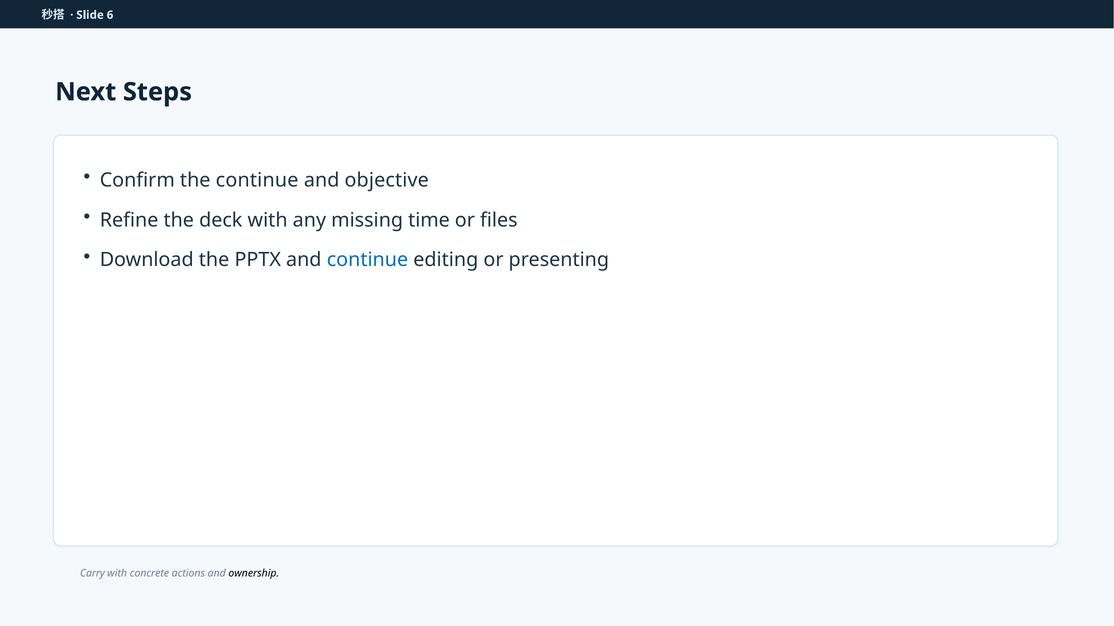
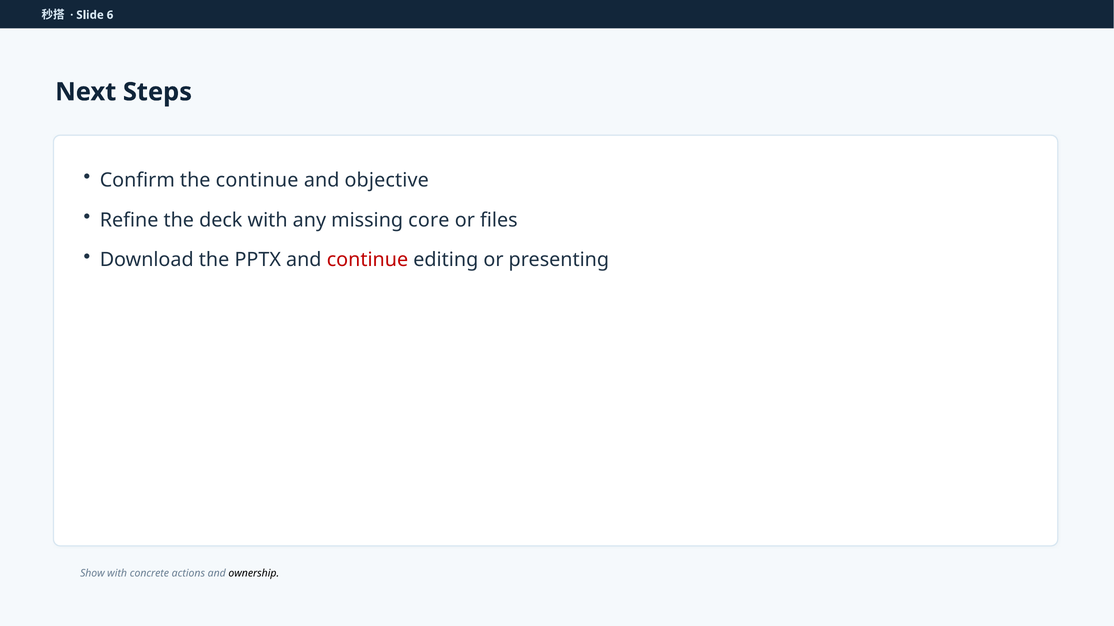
time: time -> core
continue at (367, 260) colour: blue -> red
Carry: Carry -> Show
